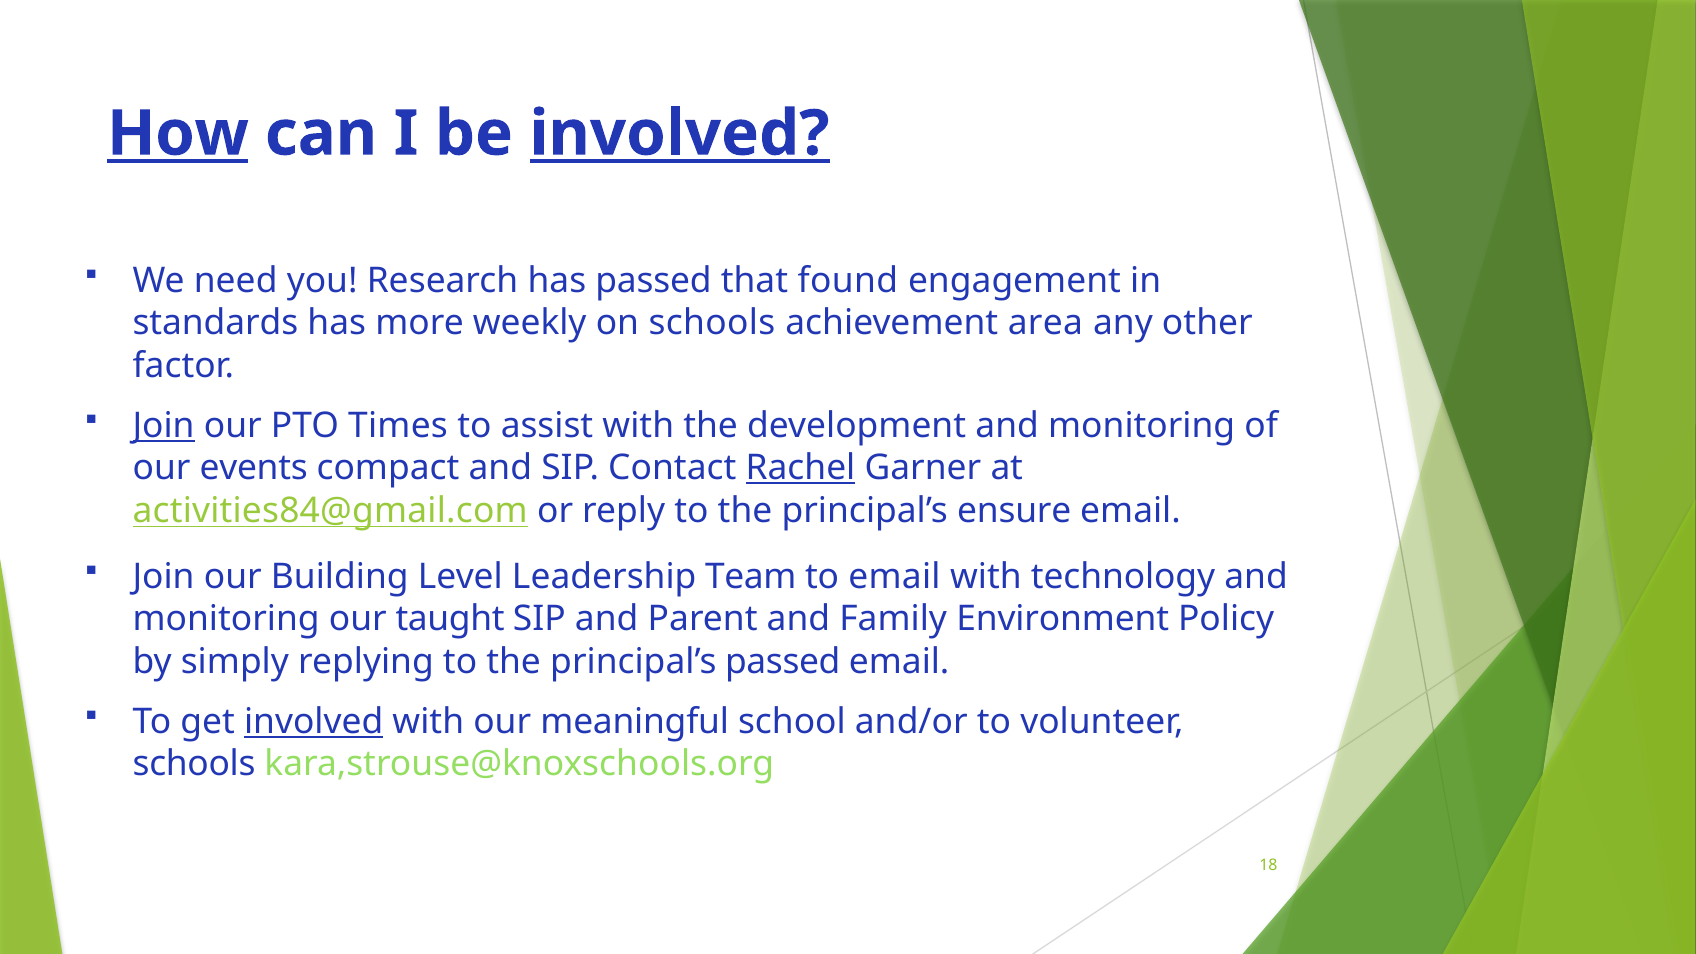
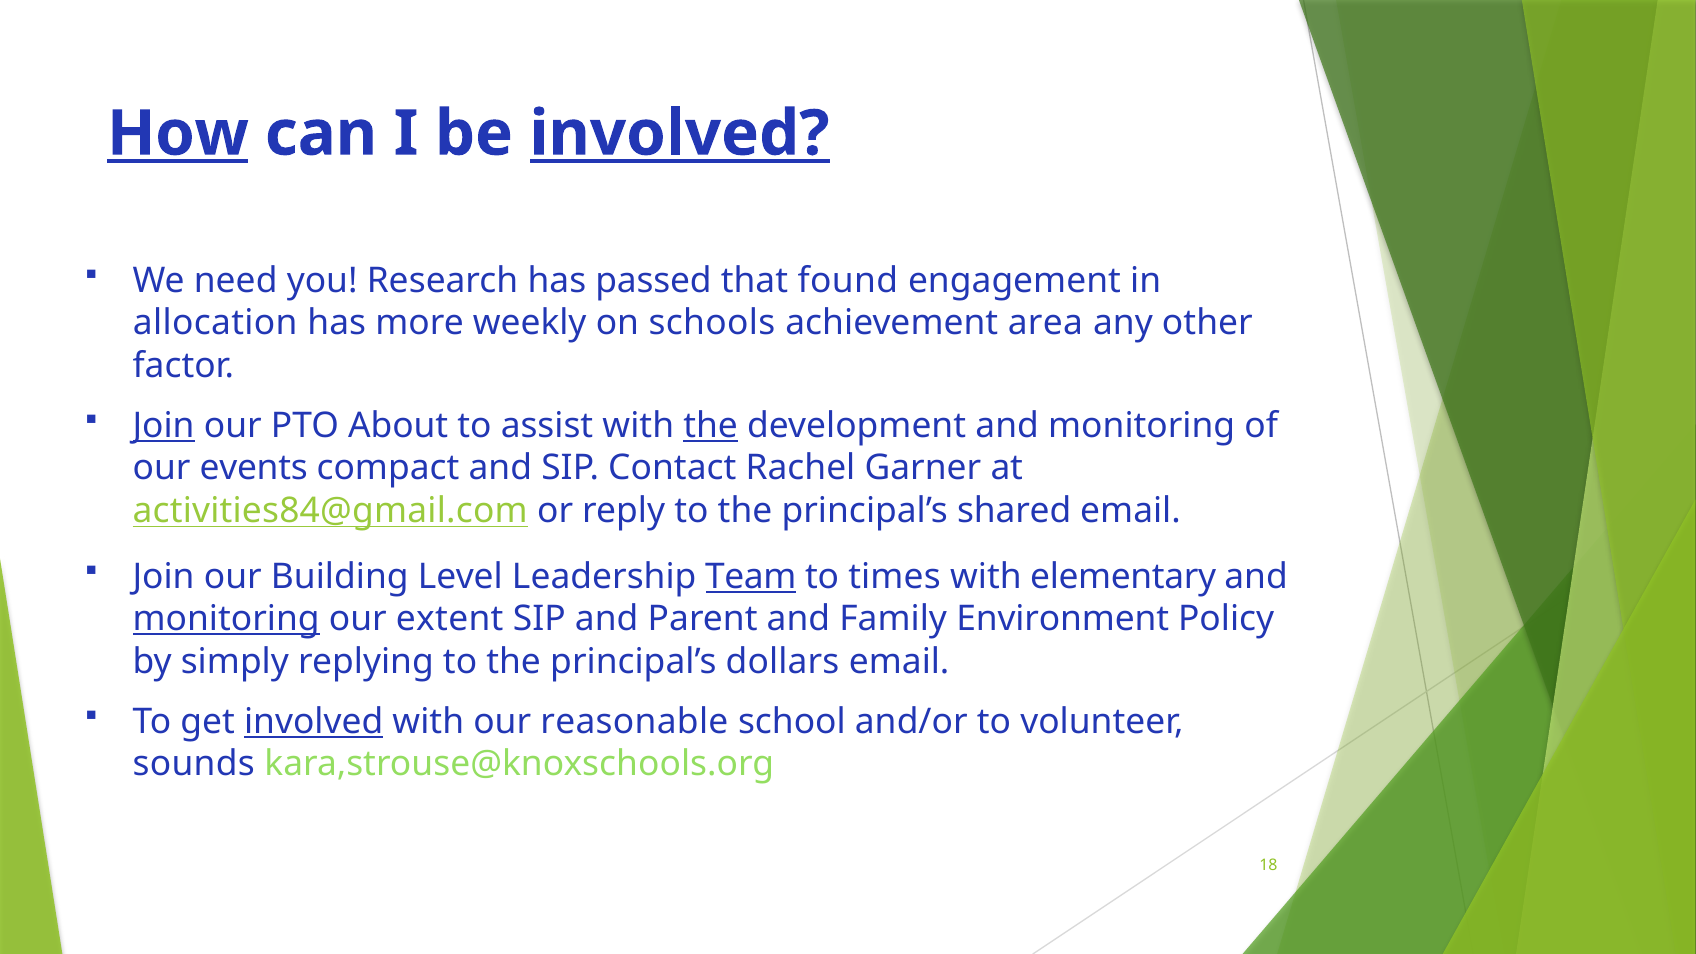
standards: standards -> allocation
Times: Times -> About
the at (711, 426) underline: none -> present
Rachel underline: present -> none
ensure: ensure -> shared
Team underline: none -> present
to email: email -> times
technology: technology -> elementary
monitoring at (226, 619) underline: none -> present
taught: taught -> extent
principal’s passed: passed -> dollars
meaningful: meaningful -> reasonable
schools at (194, 764): schools -> sounds
